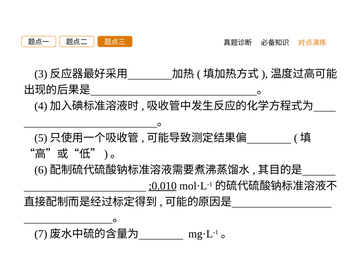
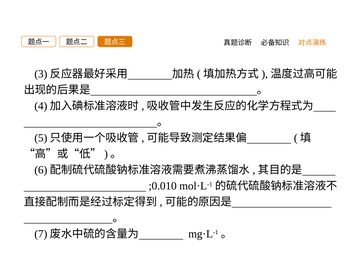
;0.010 underline: present -> none
